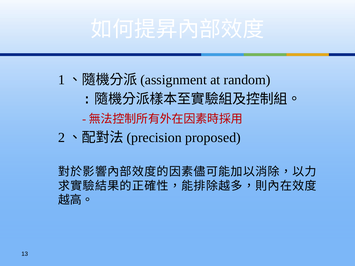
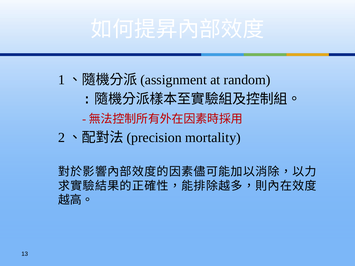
proposed: proposed -> mortality
